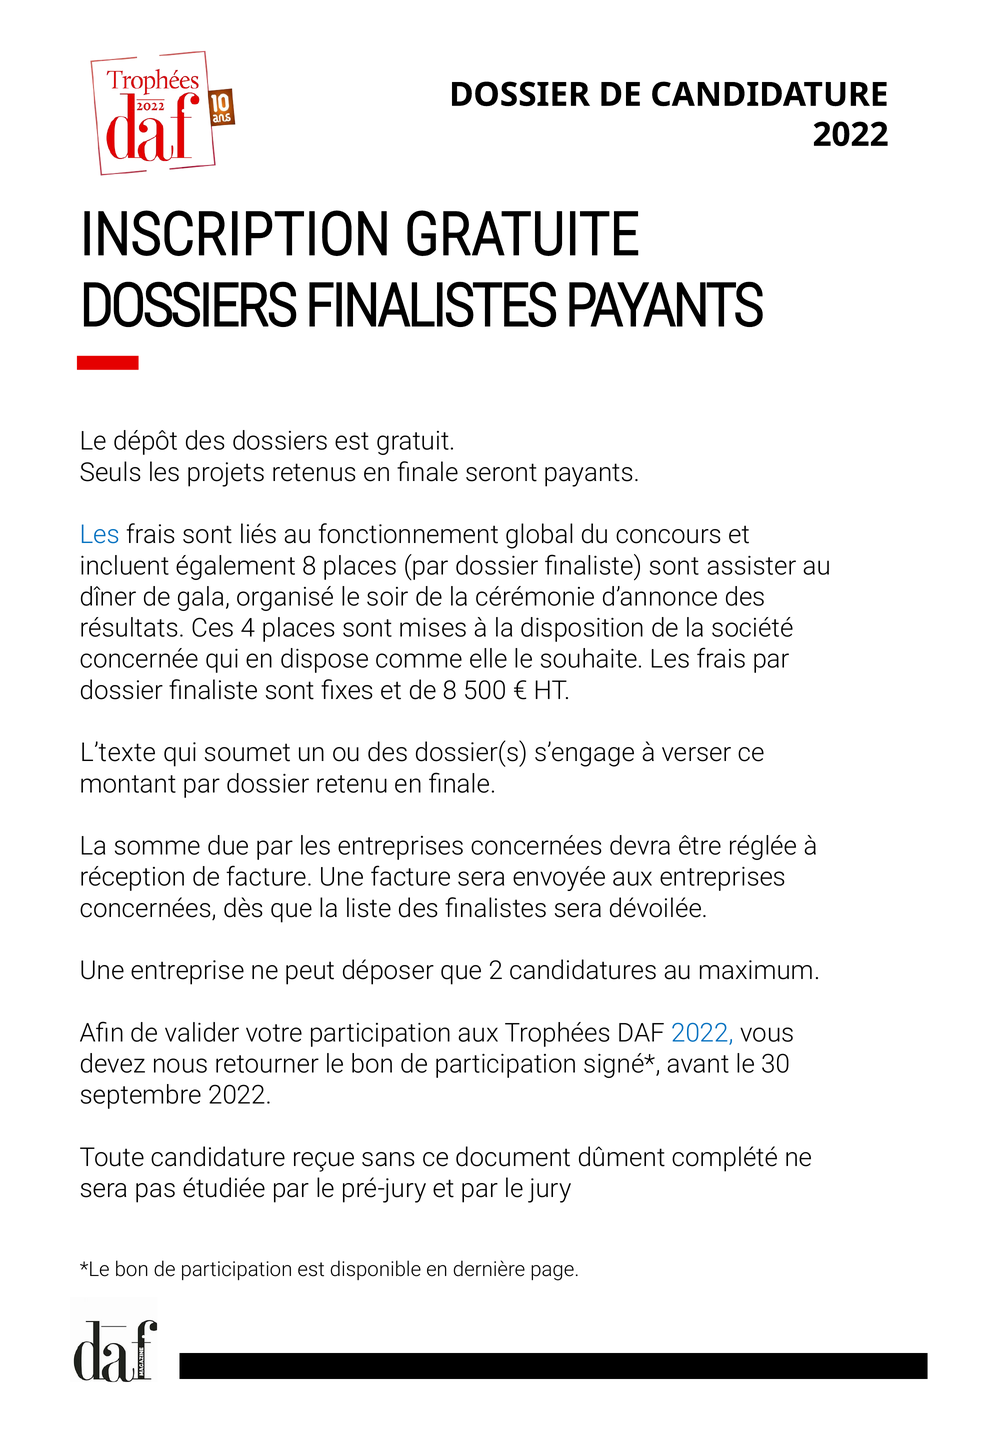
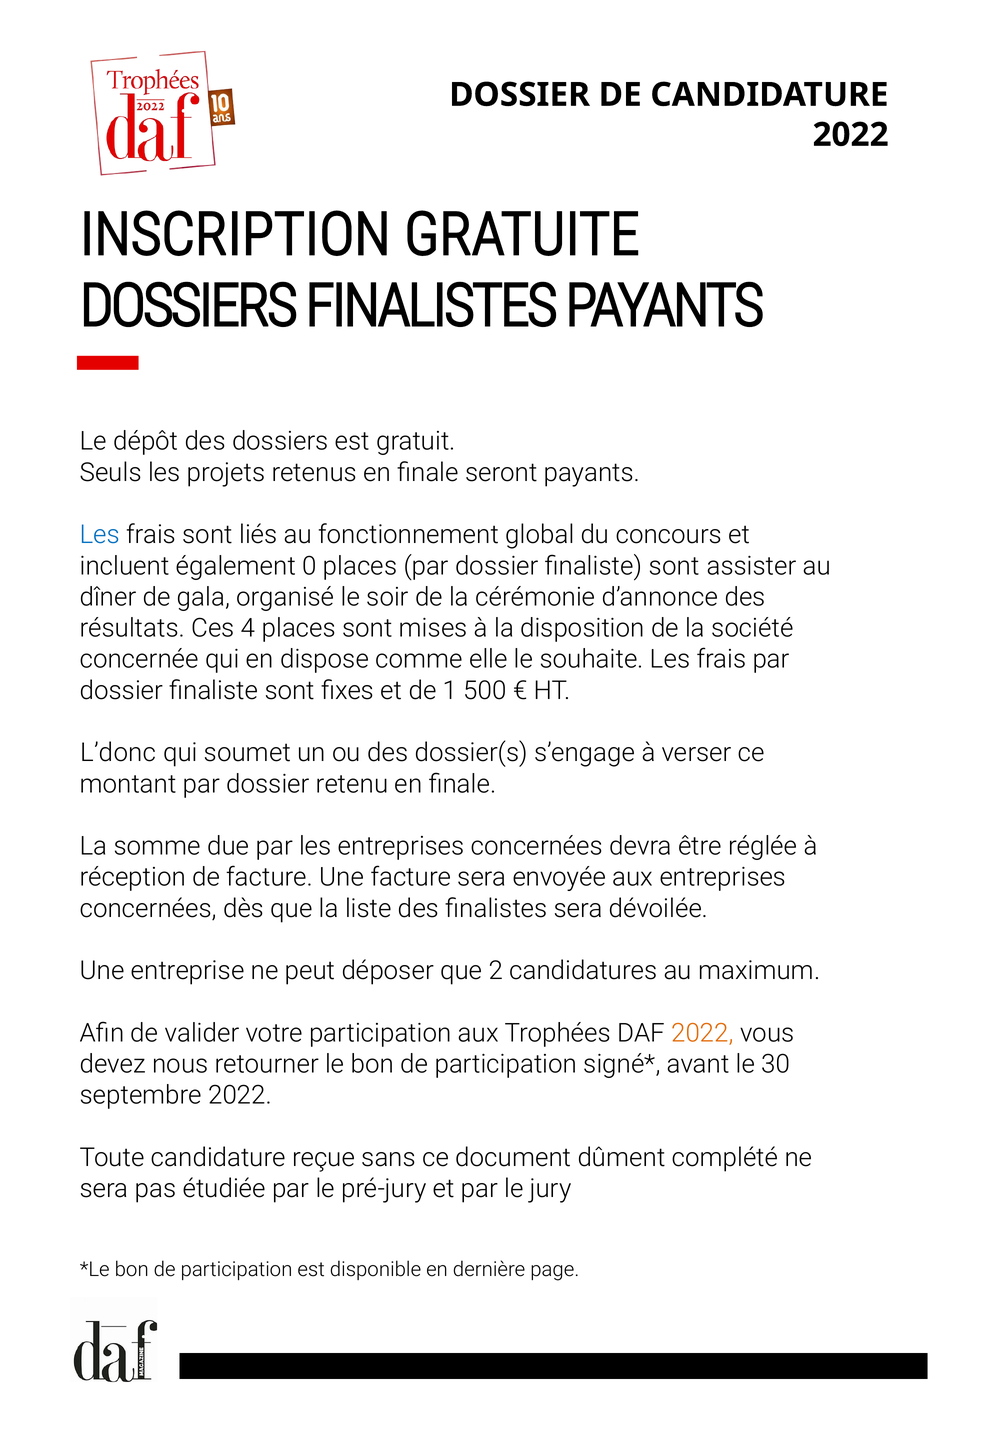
également 8: 8 -> 0
de 8: 8 -> 1
L’texte: L’texte -> L’donc
2022 at (702, 1033) colour: blue -> orange
